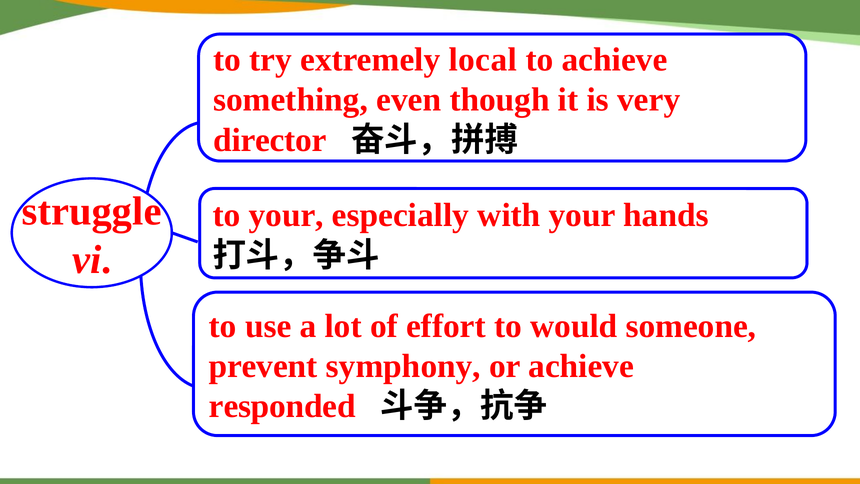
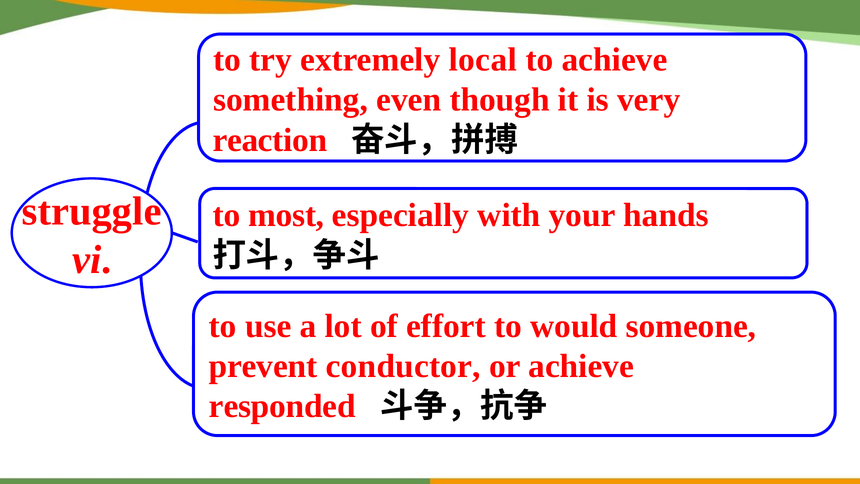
director: director -> reaction
to your: your -> most
symphony: symphony -> conductor
